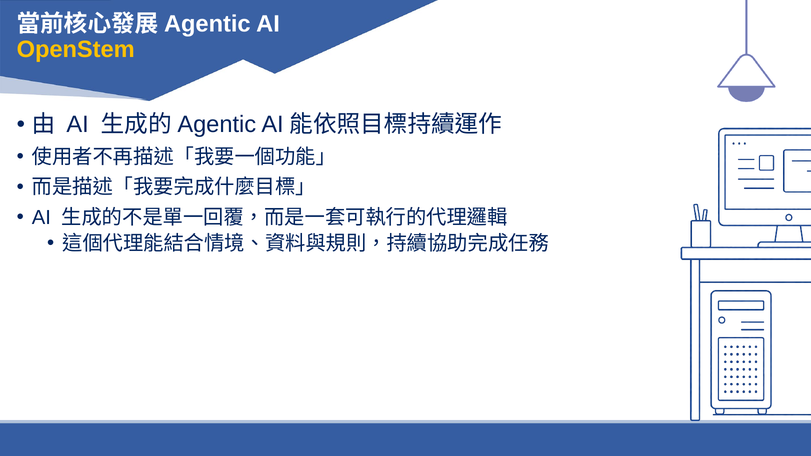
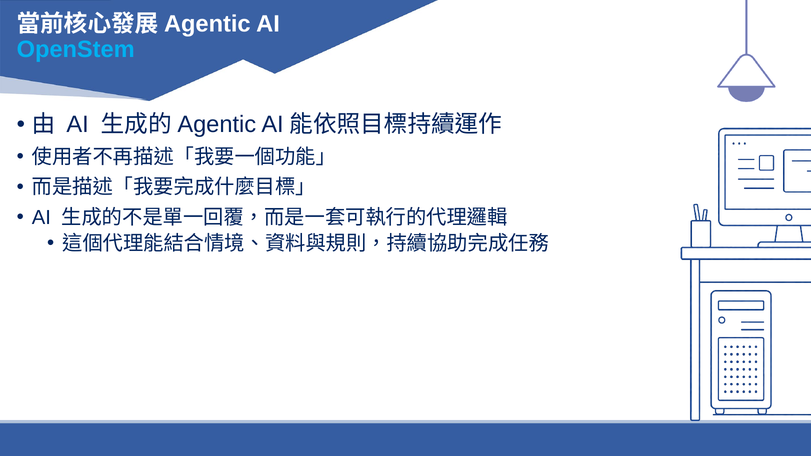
OpenStem colour: yellow -> light blue
